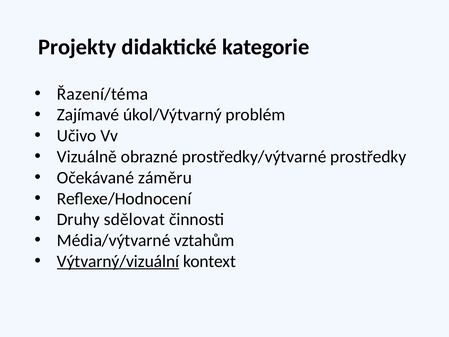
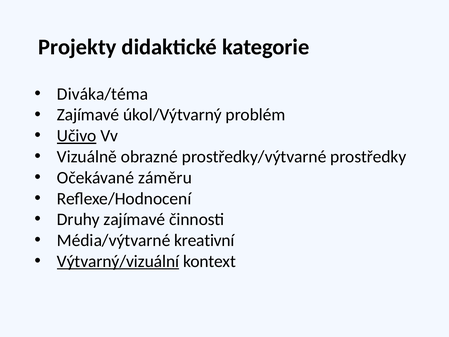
Řazení/téma: Řazení/téma -> Diváka/téma
Učivo underline: none -> present
Druhy sdělovat: sdělovat -> zajímavé
vztahům: vztahům -> kreativní
